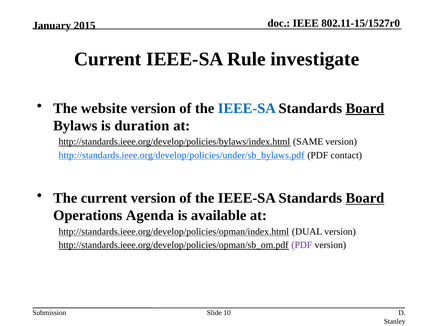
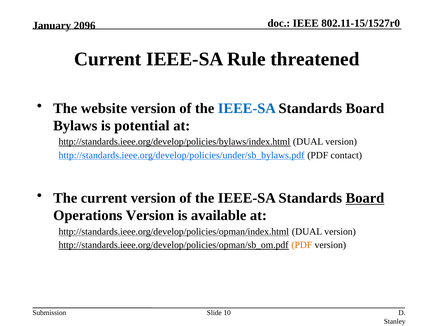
2015: 2015 -> 2096
investigate: investigate -> threatened
Board at (365, 108) underline: present -> none
duration: duration -> potential
http://standards.ieee.org/develop/policies/bylaws/index.html SAME: SAME -> DUAL
Operations Agenda: Agenda -> Version
PDF at (302, 245) colour: purple -> orange
